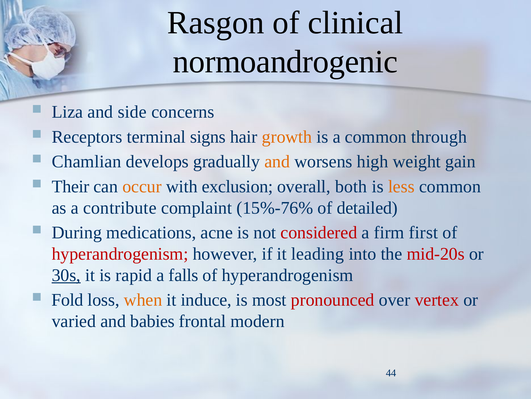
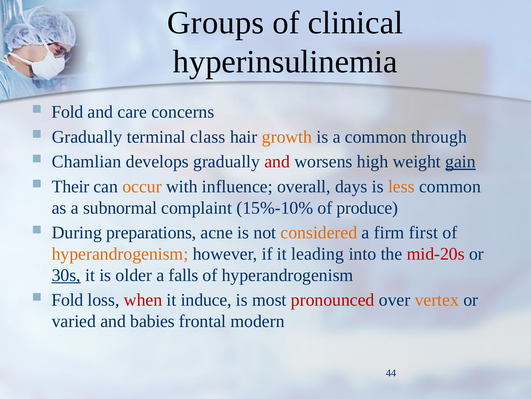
Rasgon: Rasgon -> Groups
normoandrogenic: normoandrogenic -> hyperinsulinemia
Liza at (67, 112): Liza -> Fold
side: side -> care
Receptors at (87, 137): Receptors -> Gradually
signs: signs -> class
and at (277, 161) colour: orange -> red
gain underline: none -> present
exclusion: exclusion -> influence
both: both -> days
contribute: contribute -> subnormal
15%-76%: 15%-76% -> 15%-10%
detailed: detailed -> produce
medications: medications -> preparations
considered colour: red -> orange
hyperandrogenism at (120, 253) colour: red -> orange
rapid: rapid -> older
when colour: orange -> red
vertex colour: red -> orange
